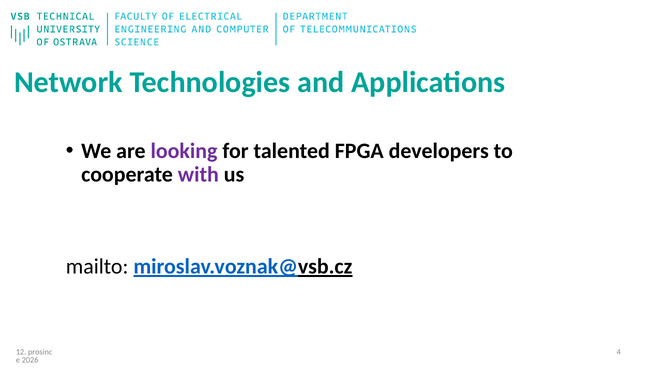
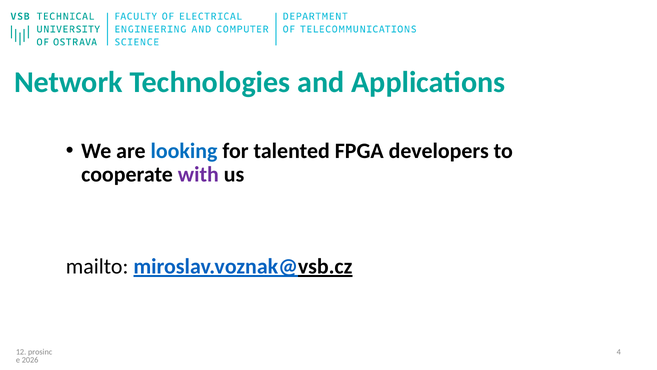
looking colour: purple -> blue
